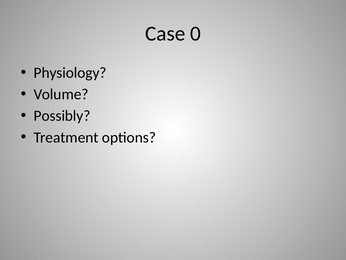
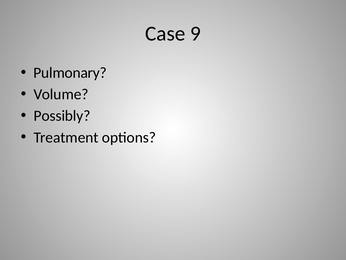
0: 0 -> 9
Physiology: Physiology -> Pulmonary
